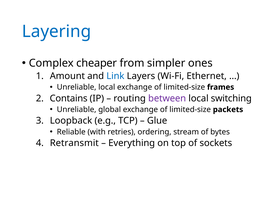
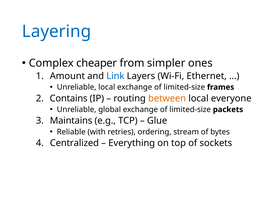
between colour: purple -> orange
switching: switching -> everyone
Loopback: Loopback -> Maintains
Retransmit: Retransmit -> Centralized
